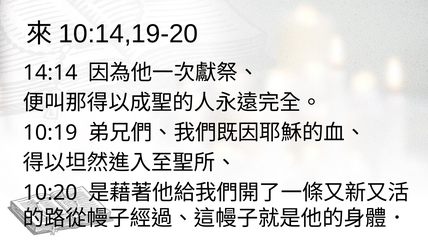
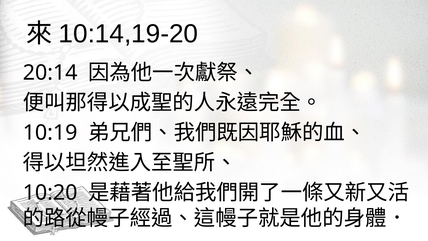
14:14: 14:14 -> 20:14
